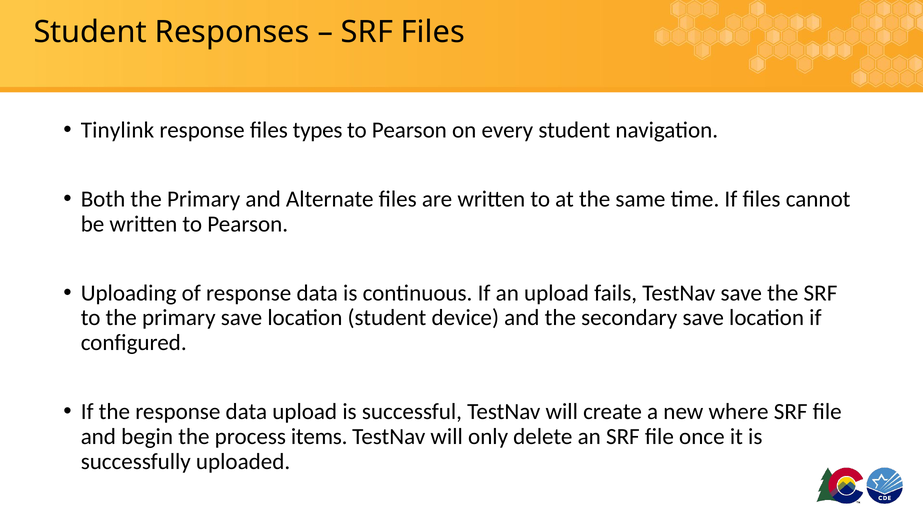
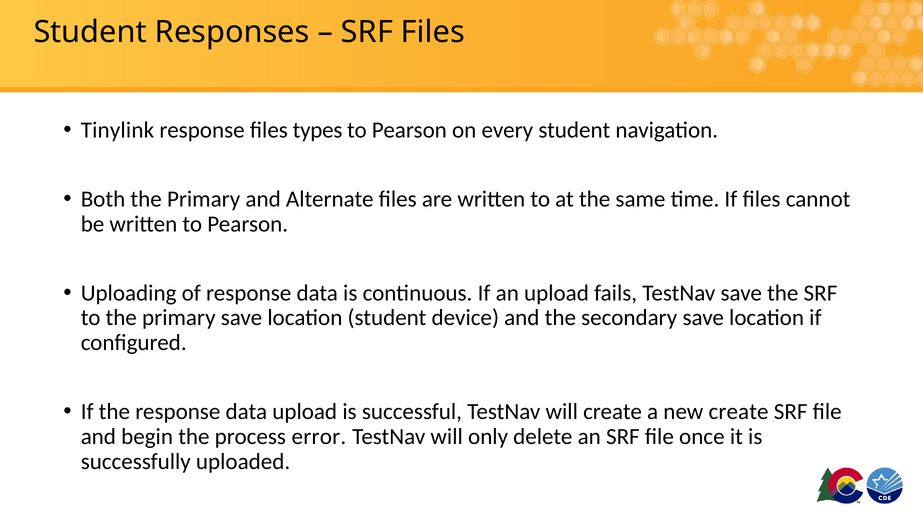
new where: where -> create
items: items -> error
